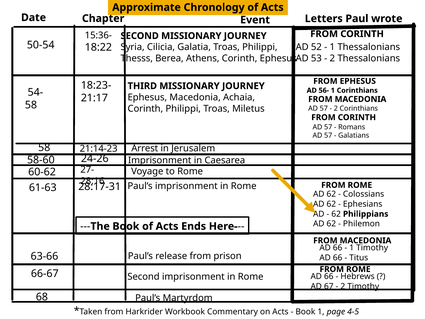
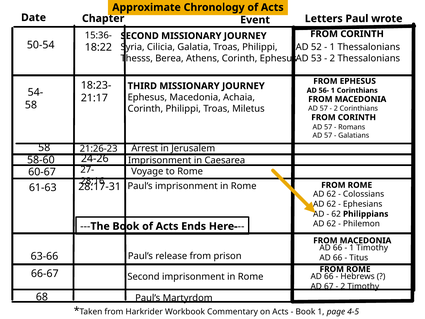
21:14-23: 21:14-23 -> 21:26-23
60-62: 60-62 -> 60-67
